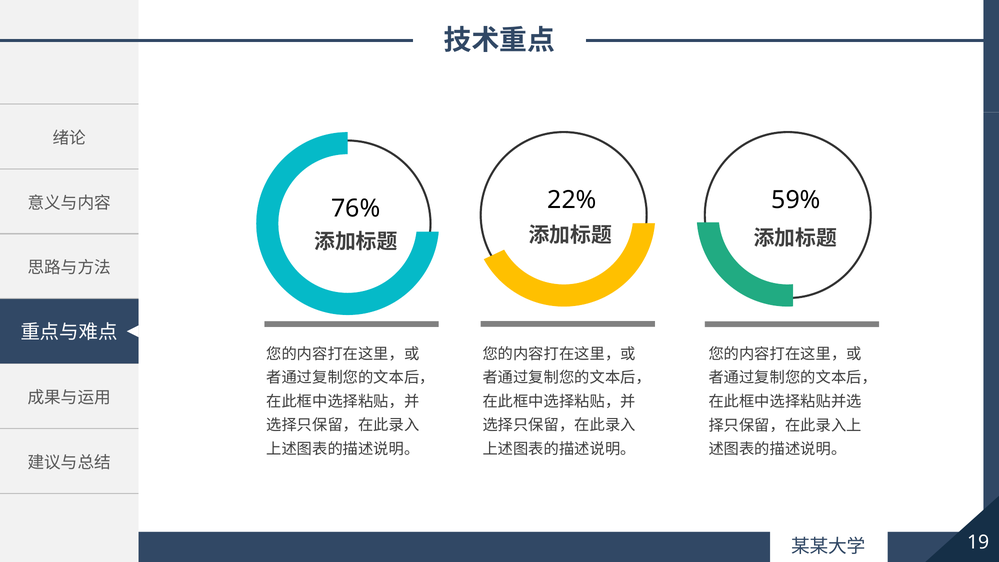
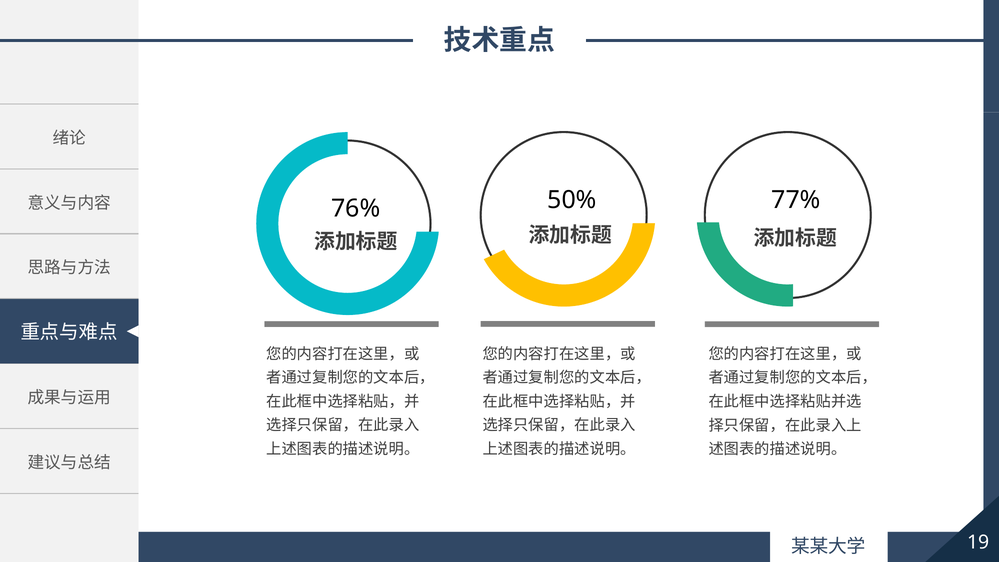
22%: 22% -> 50%
59%: 59% -> 77%
